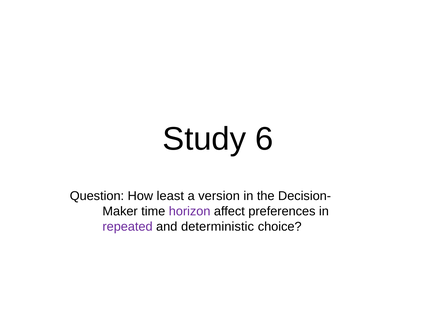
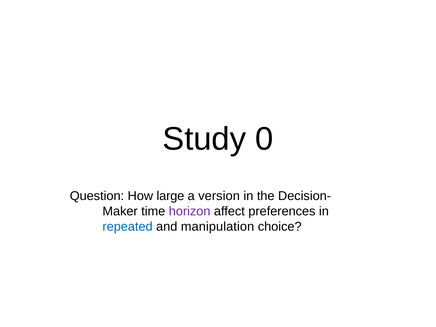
6: 6 -> 0
least: least -> large
repeated colour: purple -> blue
deterministic: deterministic -> manipulation
